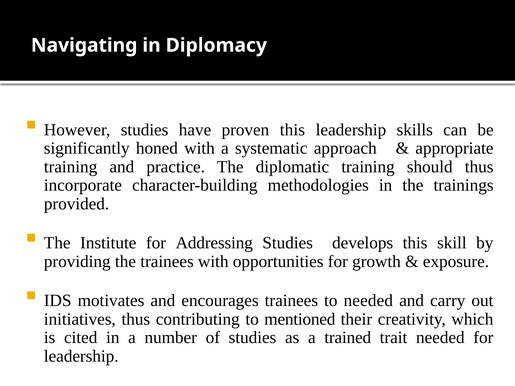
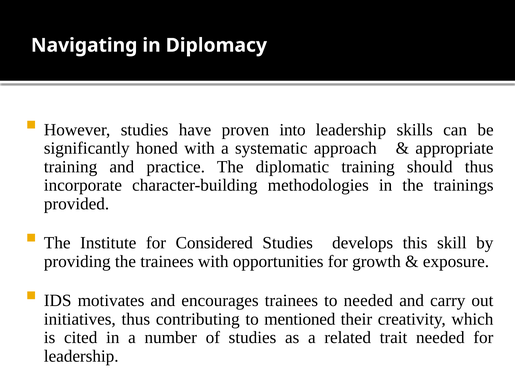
proven this: this -> into
Addressing: Addressing -> Considered
trained: trained -> related
